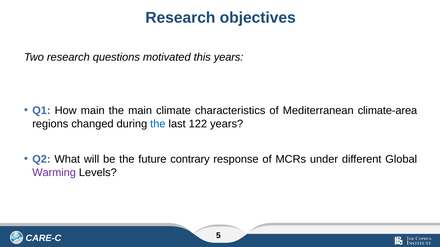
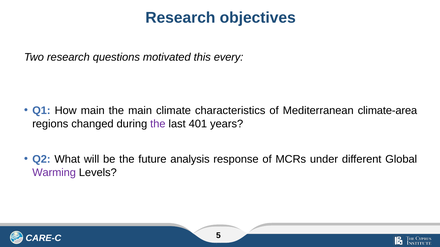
this years: years -> every
the at (158, 124) colour: blue -> purple
122: 122 -> 401
contrary: contrary -> analysis
